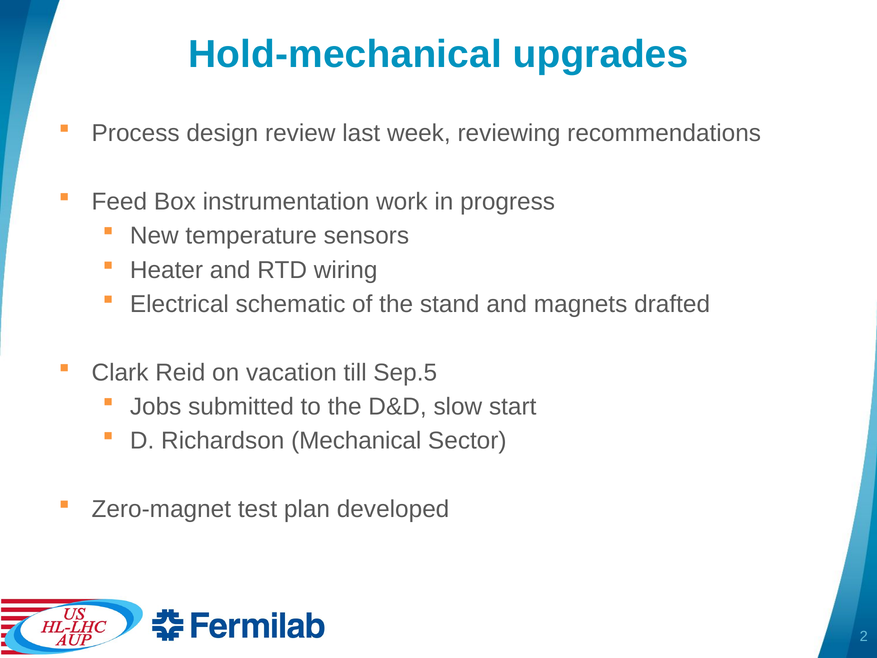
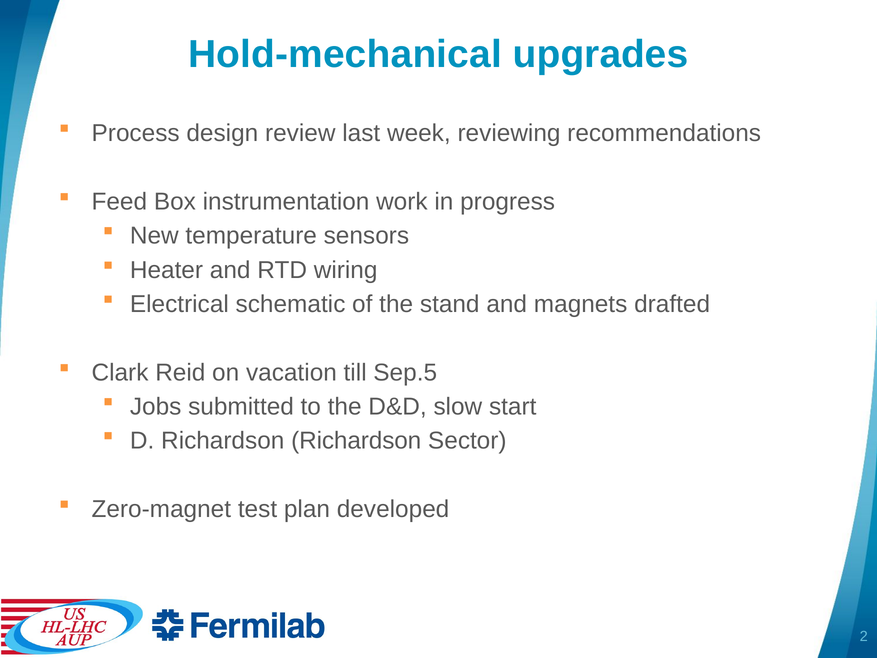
Richardson Mechanical: Mechanical -> Richardson
